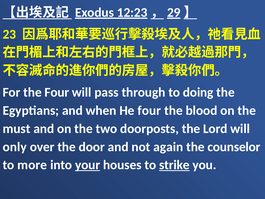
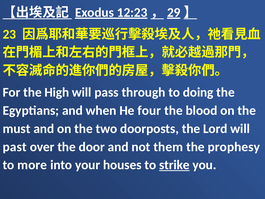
the Four: Four -> High
only: only -> past
again: again -> them
counselor: counselor -> prophesy
your underline: present -> none
